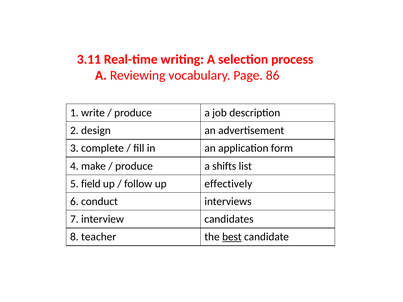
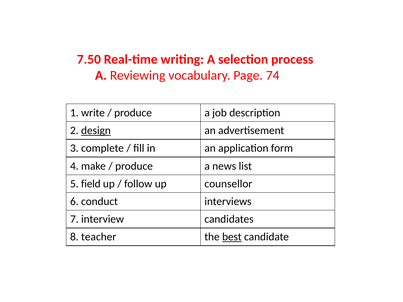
3.11: 3.11 -> 7.50
86: 86 -> 74
design underline: none -> present
shifts: shifts -> news
effectively: effectively -> counsellor
